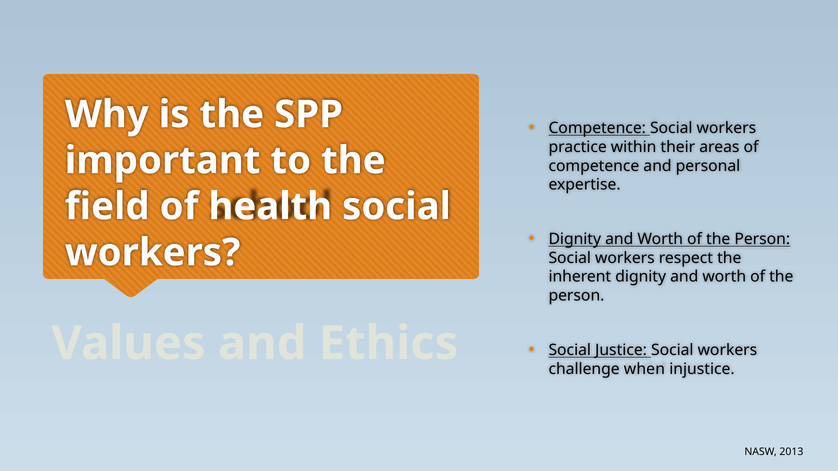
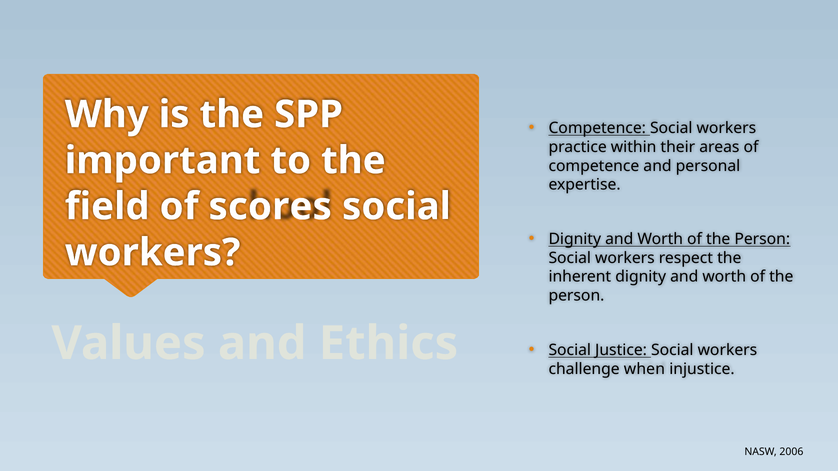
health: health -> scores
2013: 2013 -> 2006
